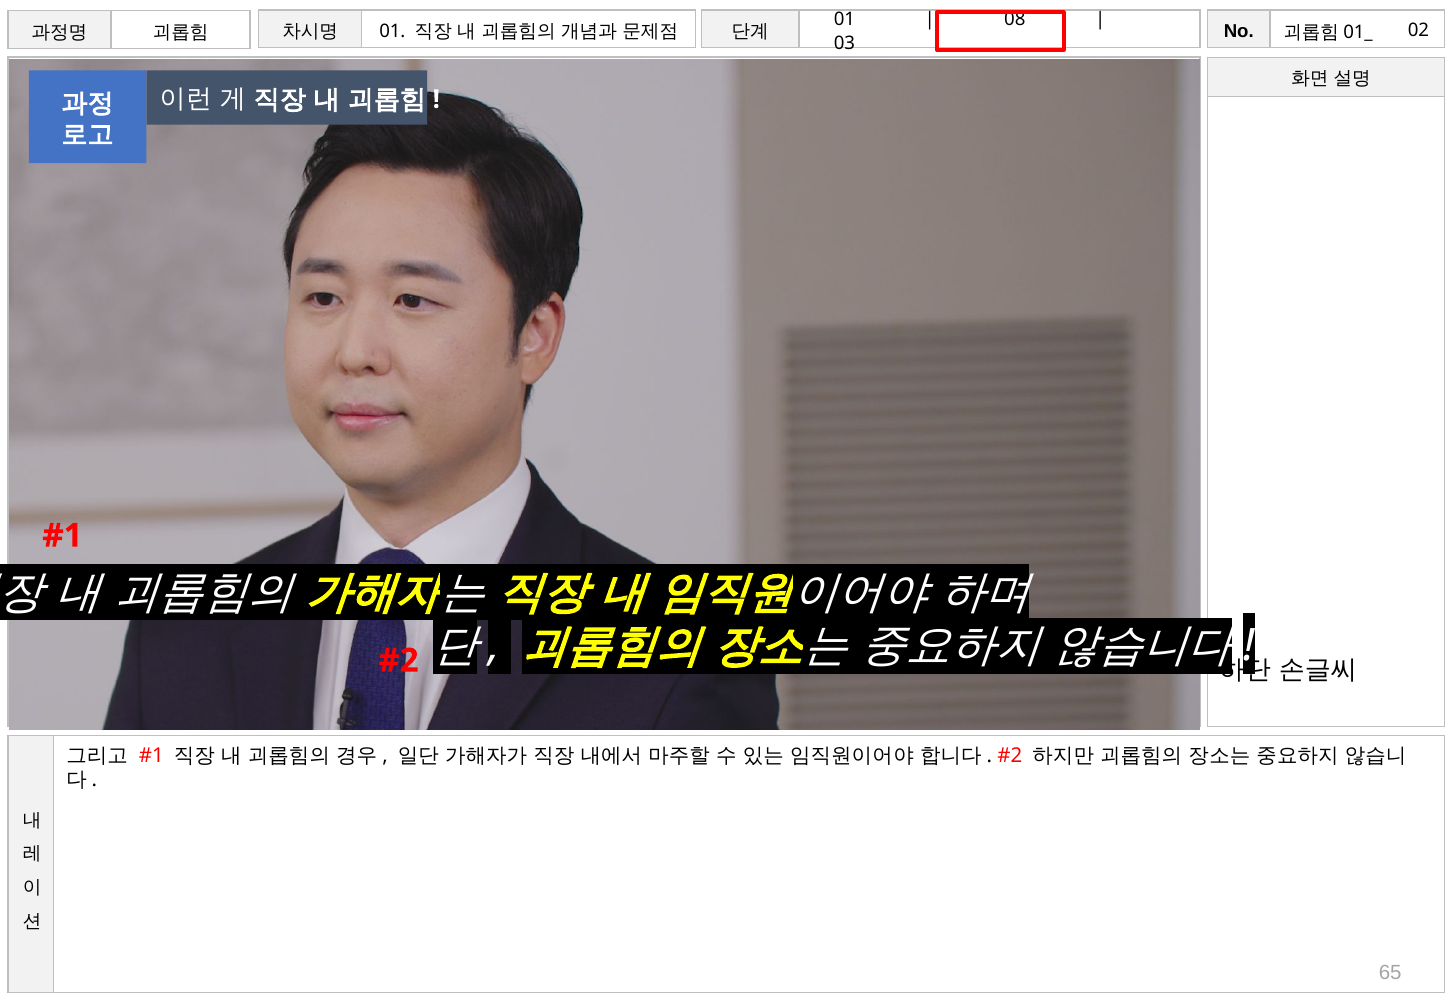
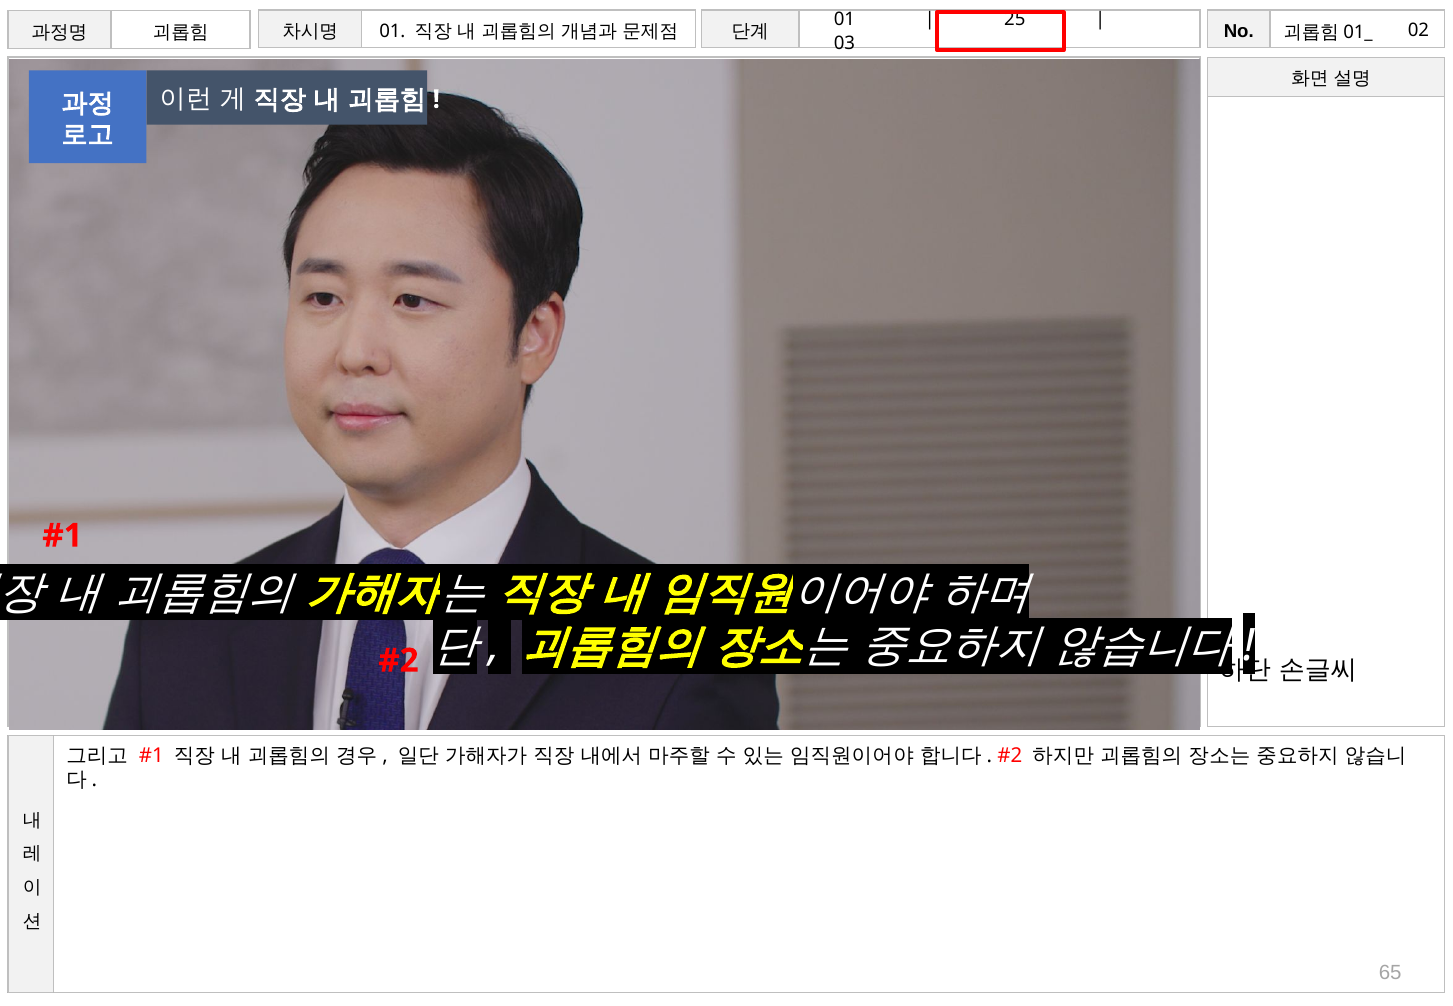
08: 08 -> 25
